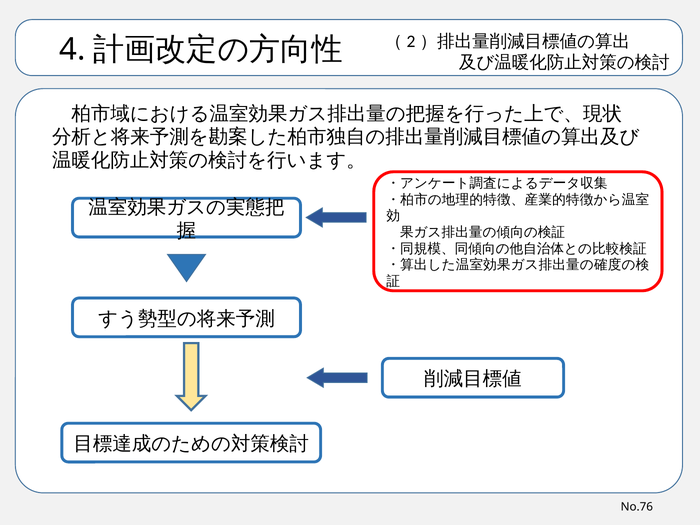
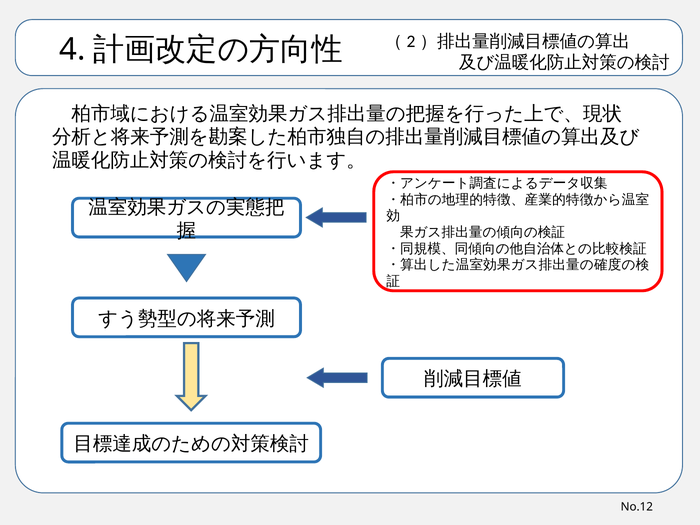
No.76: No.76 -> No.12
